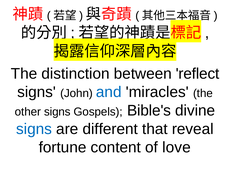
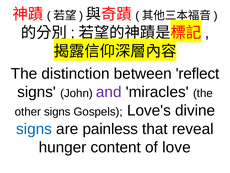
and colour: blue -> purple
Bible's: Bible's -> Love's
different: different -> painless
fortune: fortune -> hunger
